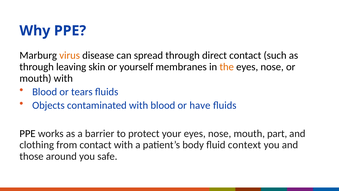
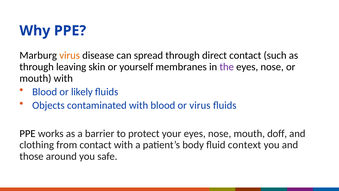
the colour: orange -> purple
tears: tears -> likely
or have: have -> virus
part: part -> doff
